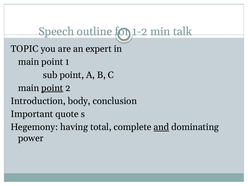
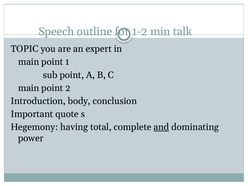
point at (52, 88) underline: present -> none
